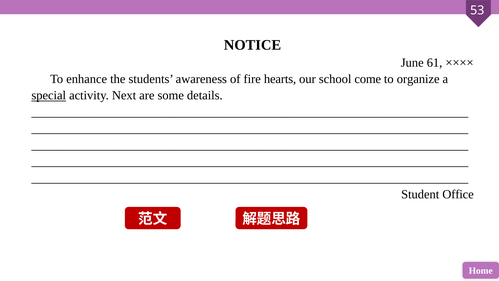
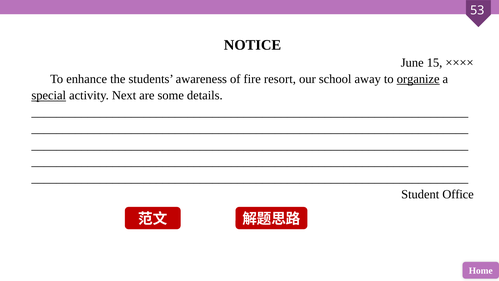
61: 61 -> 15
hearts: hearts -> resort
come: come -> away
organize underline: none -> present
